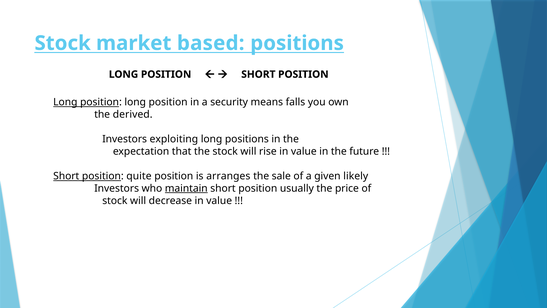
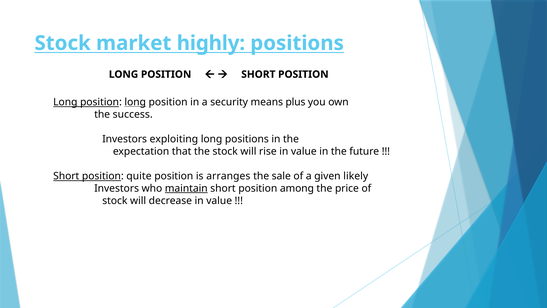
based: based -> highly
long at (135, 102) underline: none -> present
falls: falls -> plus
derived: derived -> success
usually: usually -> among
